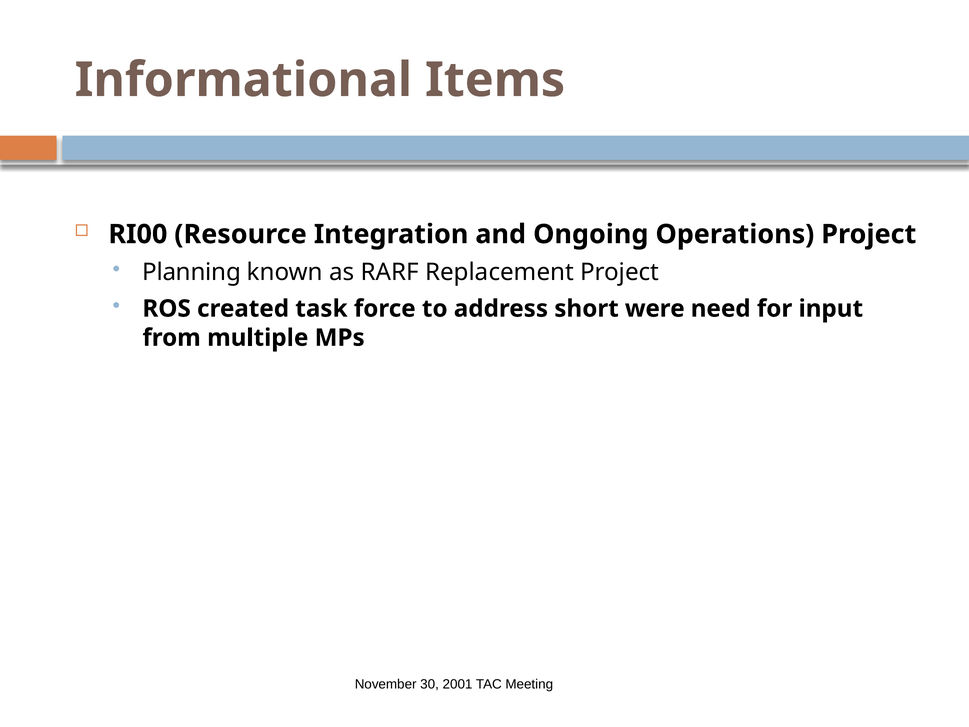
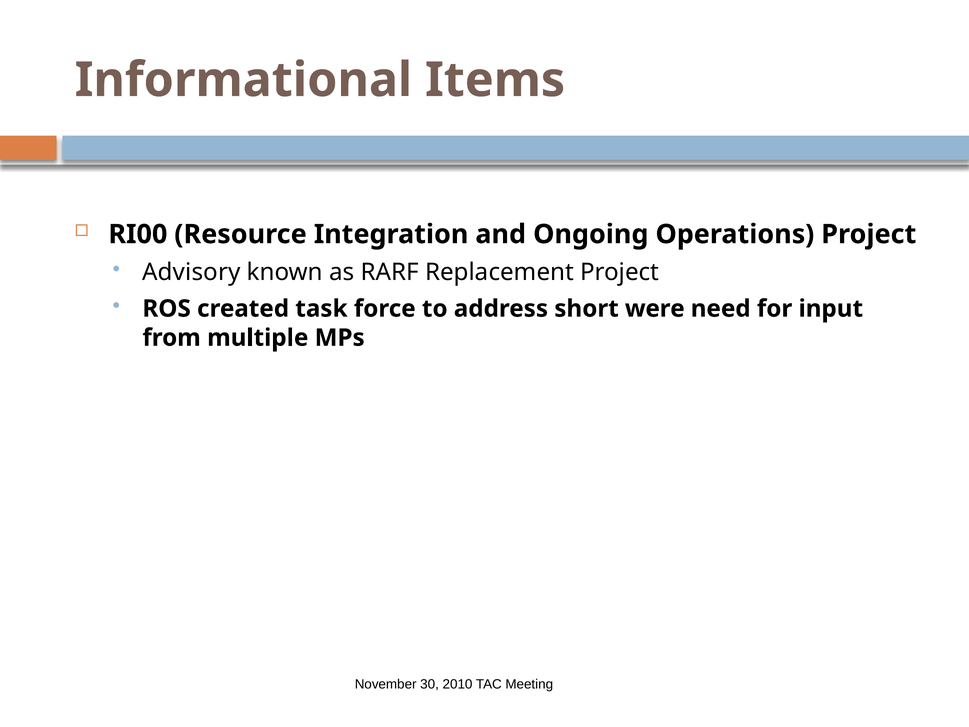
Planning: Planning -> Advisory
2001: 2001 -> 2010
